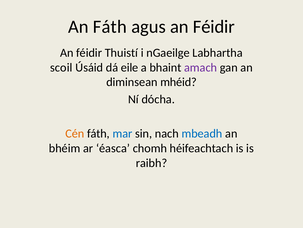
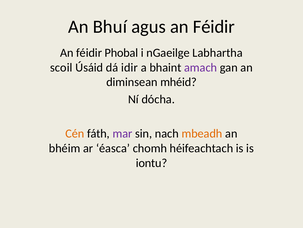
An Fáth: Fáth -> Bhuí
Thuistí: Thuistí -> Phobal
eile: eile -> idir
mar colour: blue -> purple
mbeadh colour: blue -> orange
raibh: raibh -> iontu
